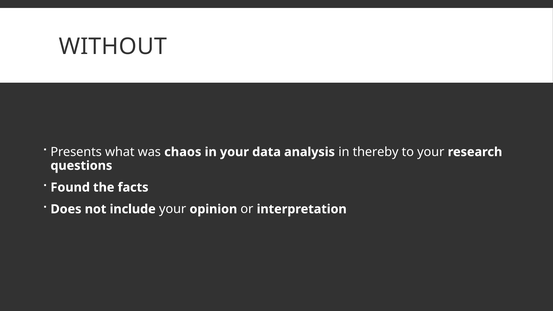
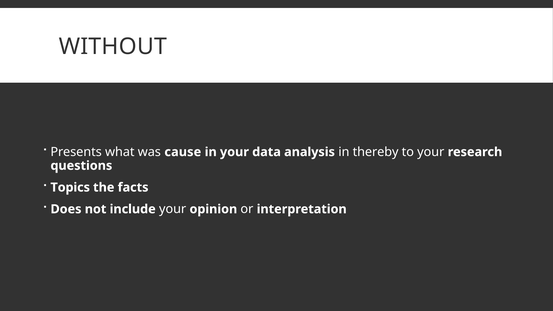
chaos: chaos -> cause
Found: Found -> Topics
